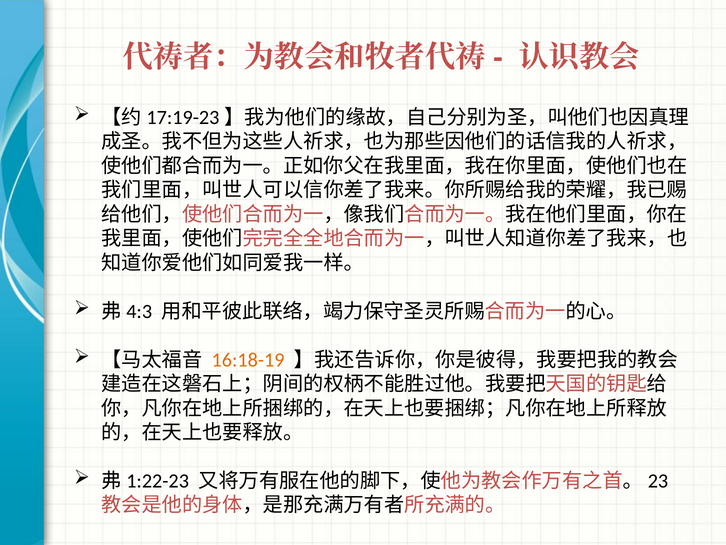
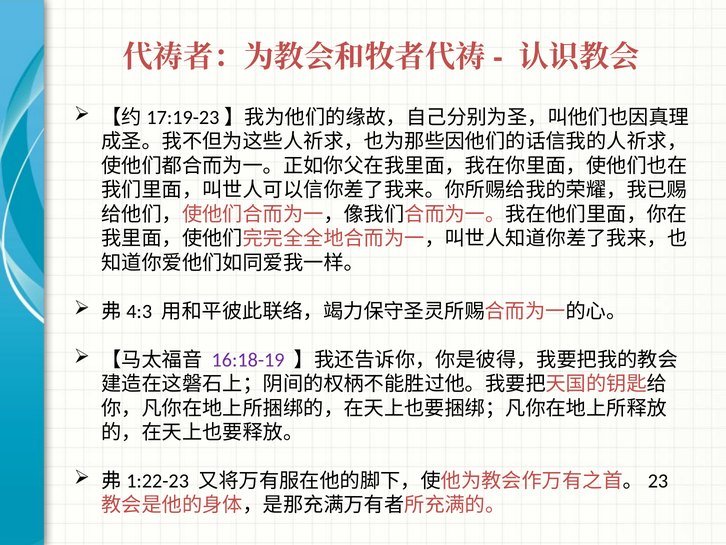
16:18-19 colour: orange -> purple
